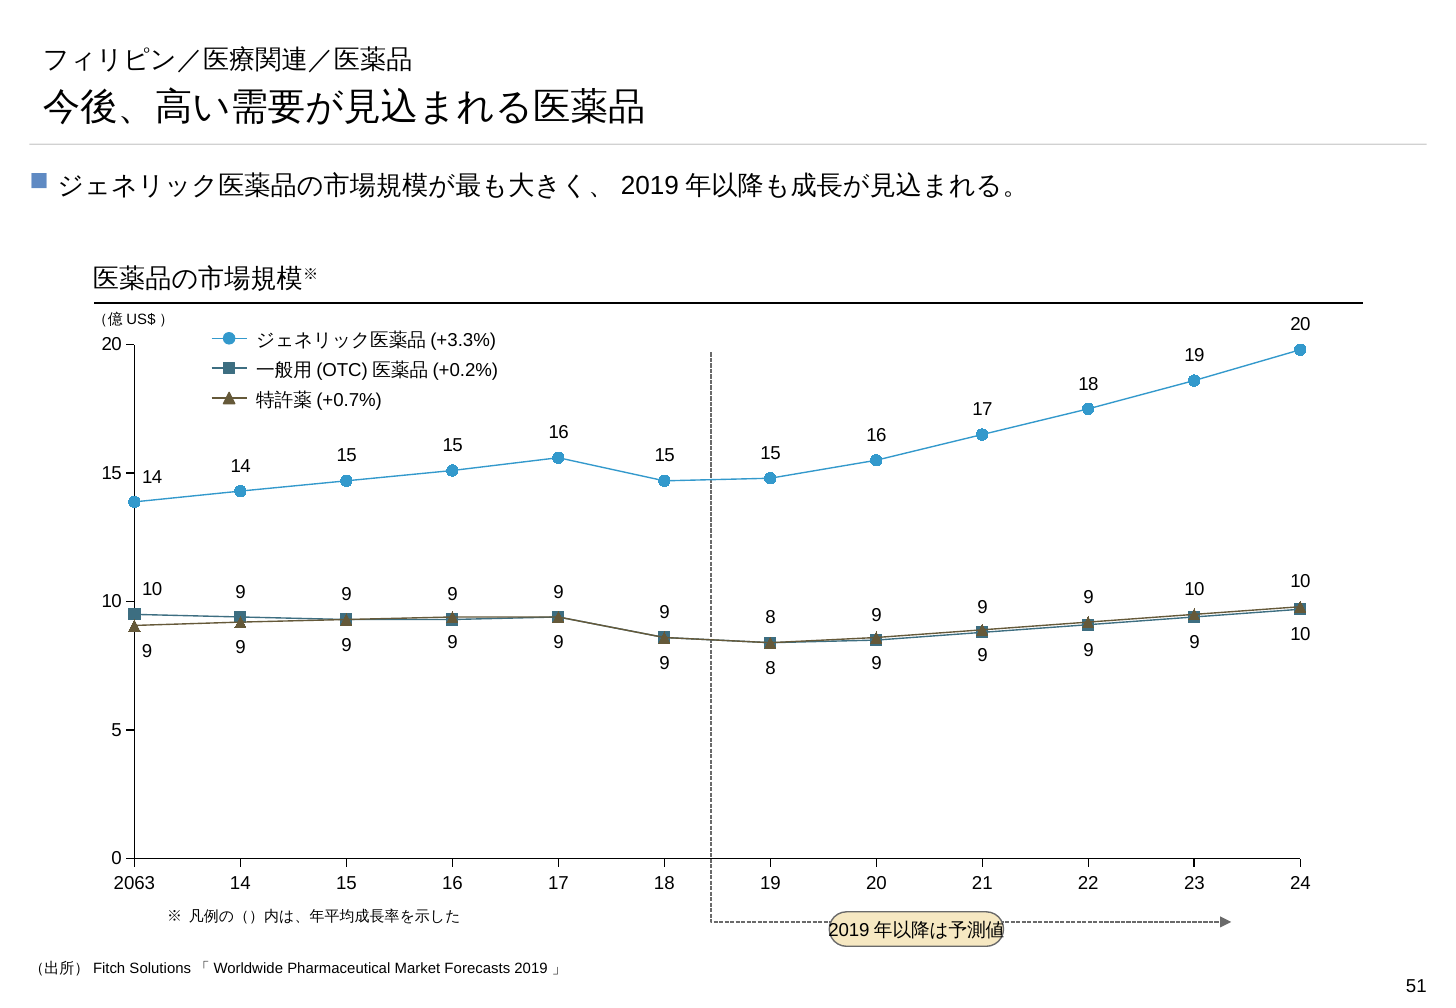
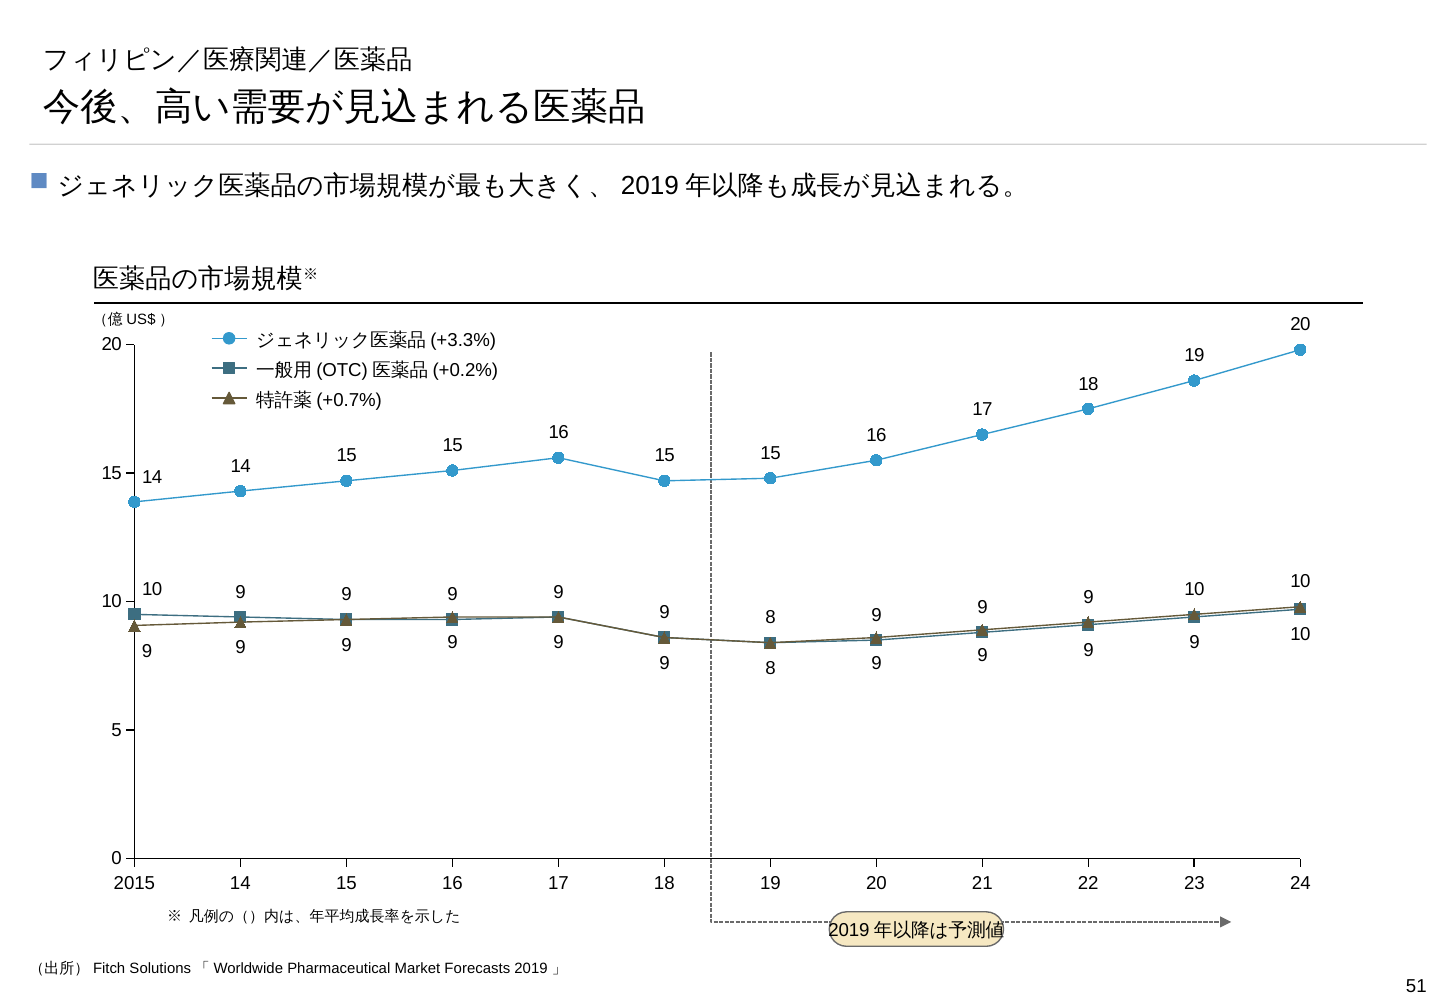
2063: 2063 -> 2015
